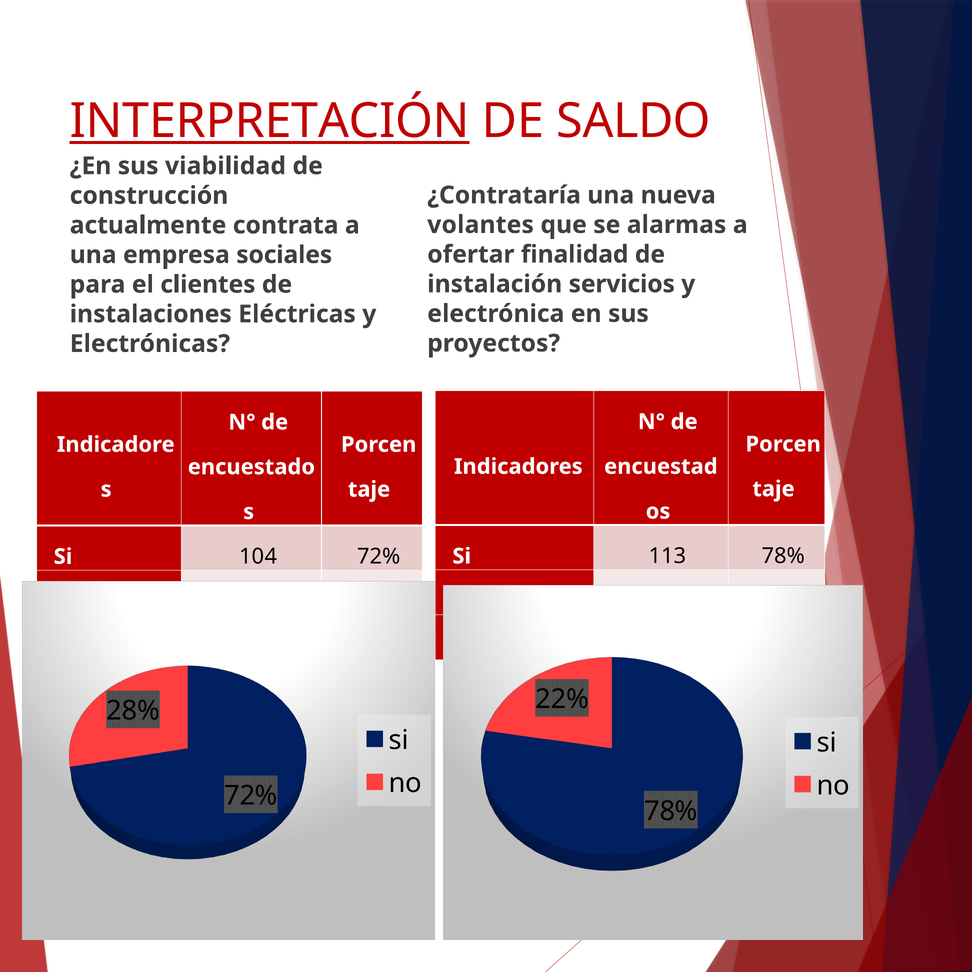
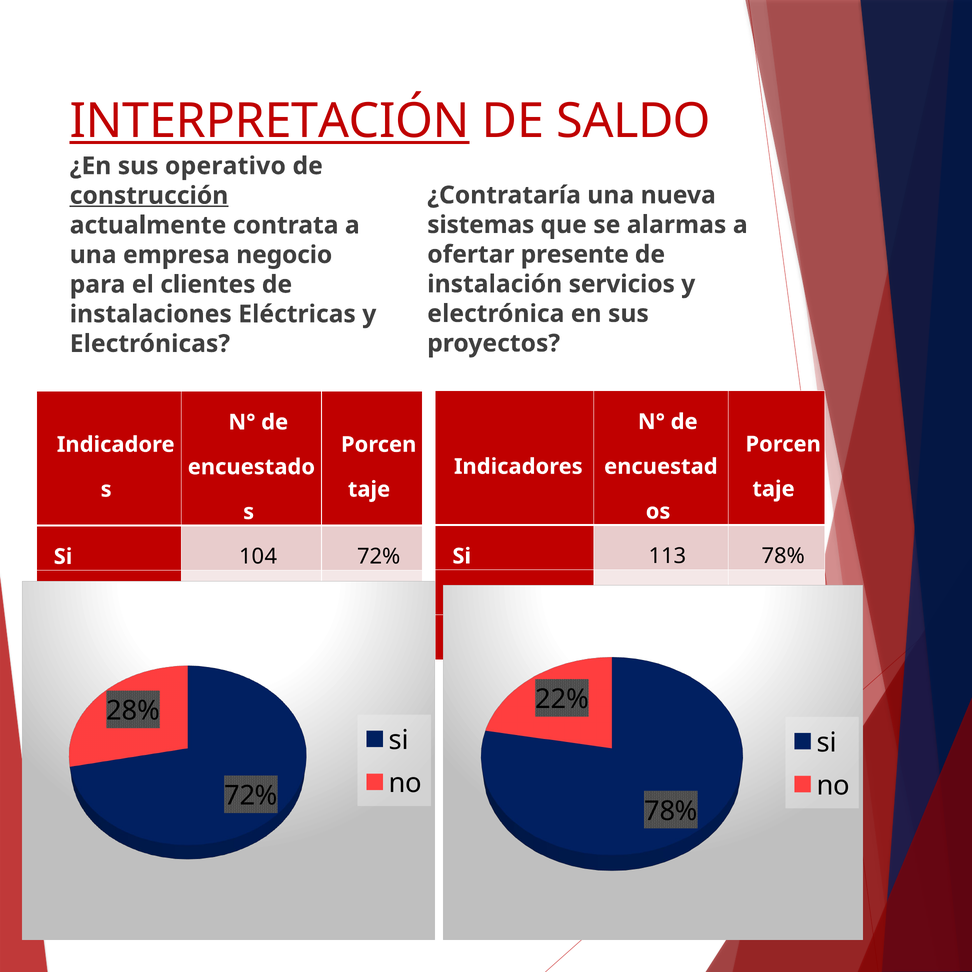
viabilidad: viabilidad -> operativo
construcción underline: none -> present
volantes: volantes -> sistemas
finalidad: finalidad -> presente
sociales: sociales -> negocio
